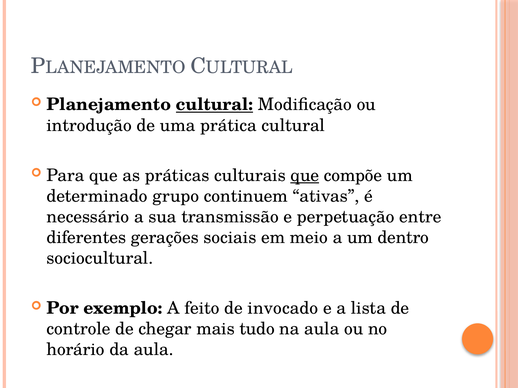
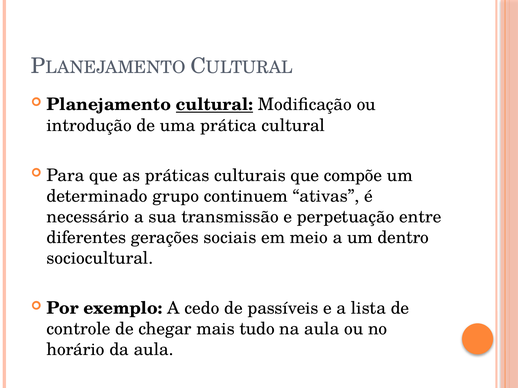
que at (305, 176) underline: present -> none
feito: feito -> cedo
invocado: invocado -> passíveis
